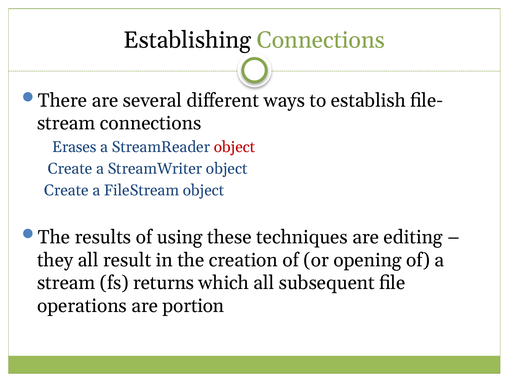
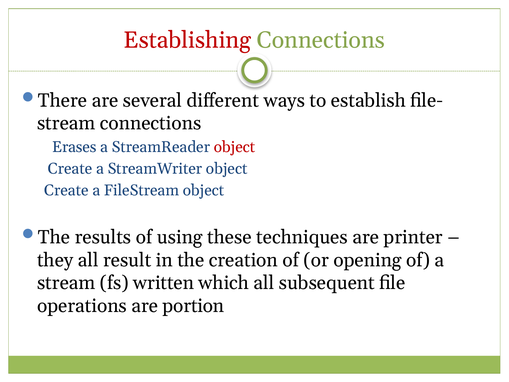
Establishing colour: black -> red
editing: editing -> printer
returns: returns -> written
